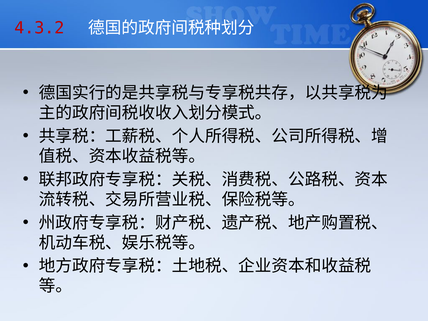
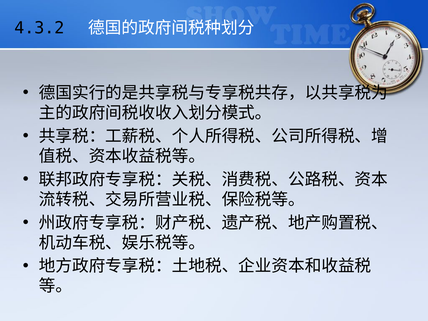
4.3.2 colour: red -> black
